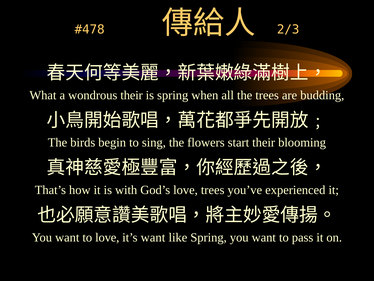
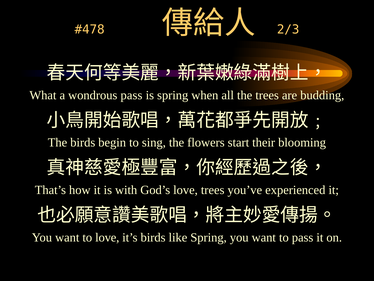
wondrous their: their -> pass
it’s want: want -> birds
